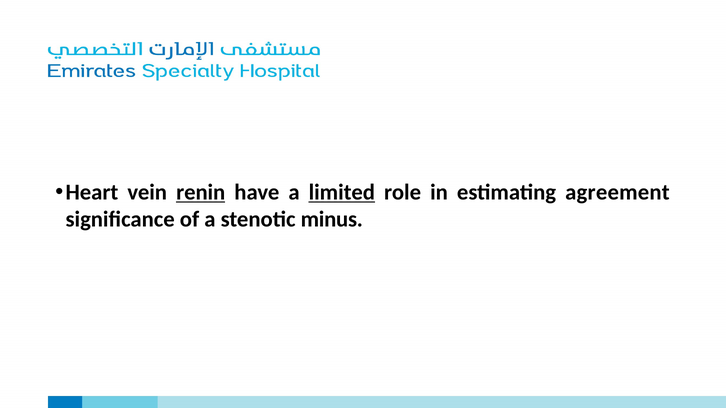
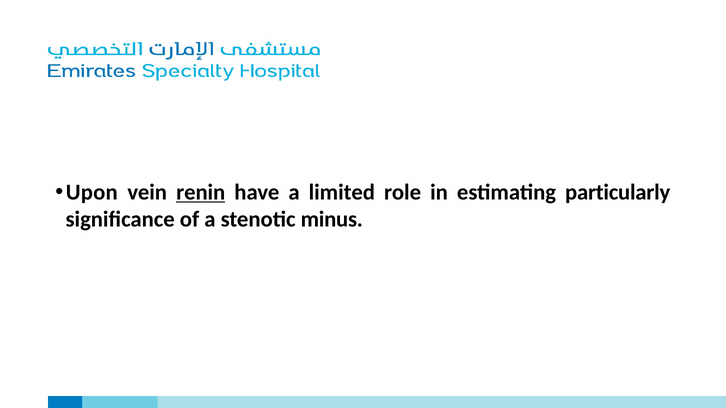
Heart: Heart -> Upon
limited underline: present -> none
agreement: agreement -> particularly
